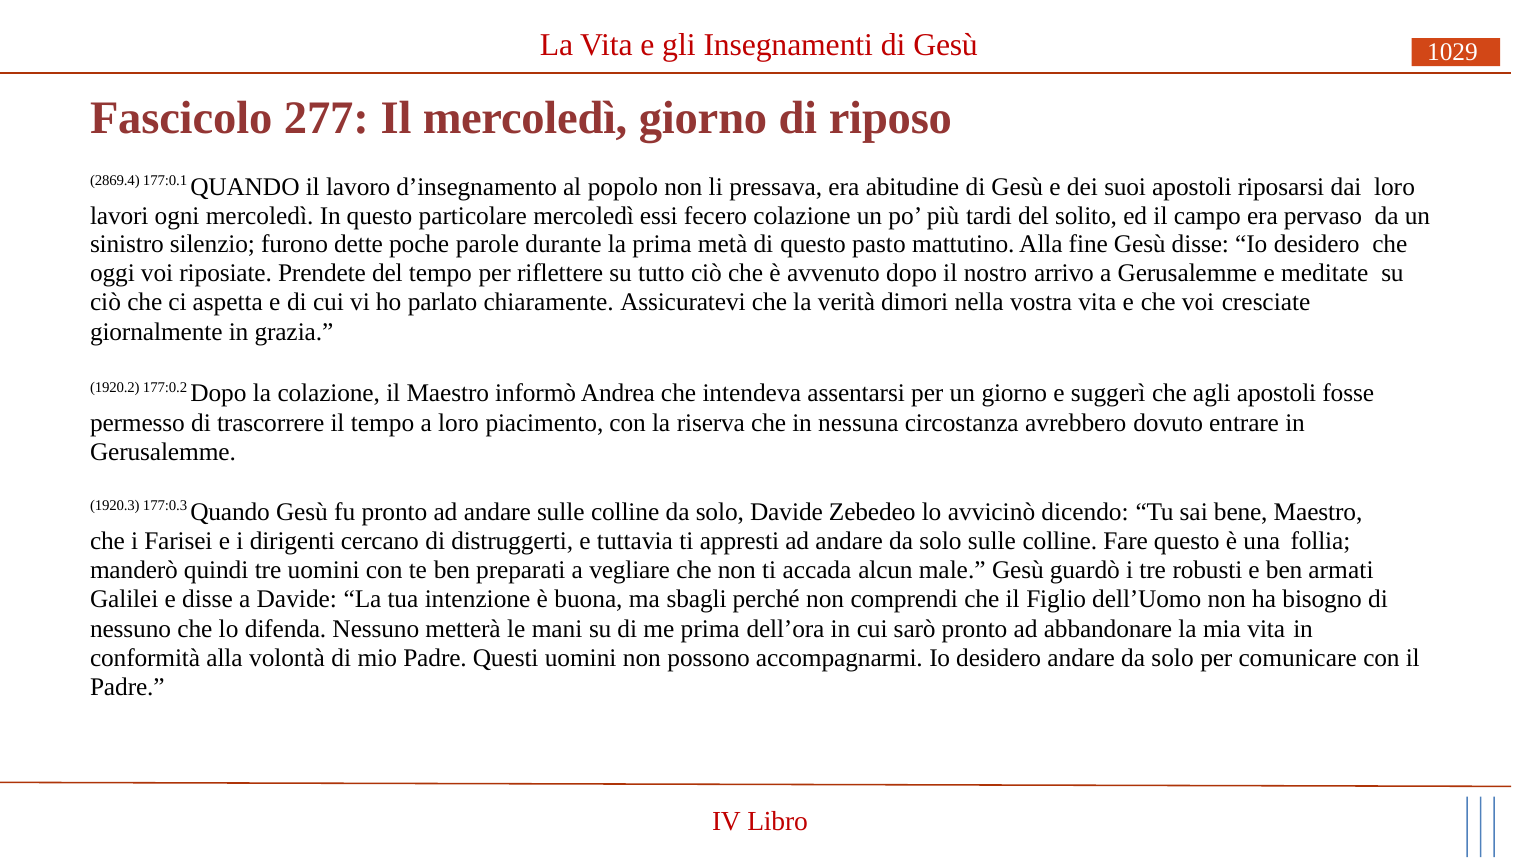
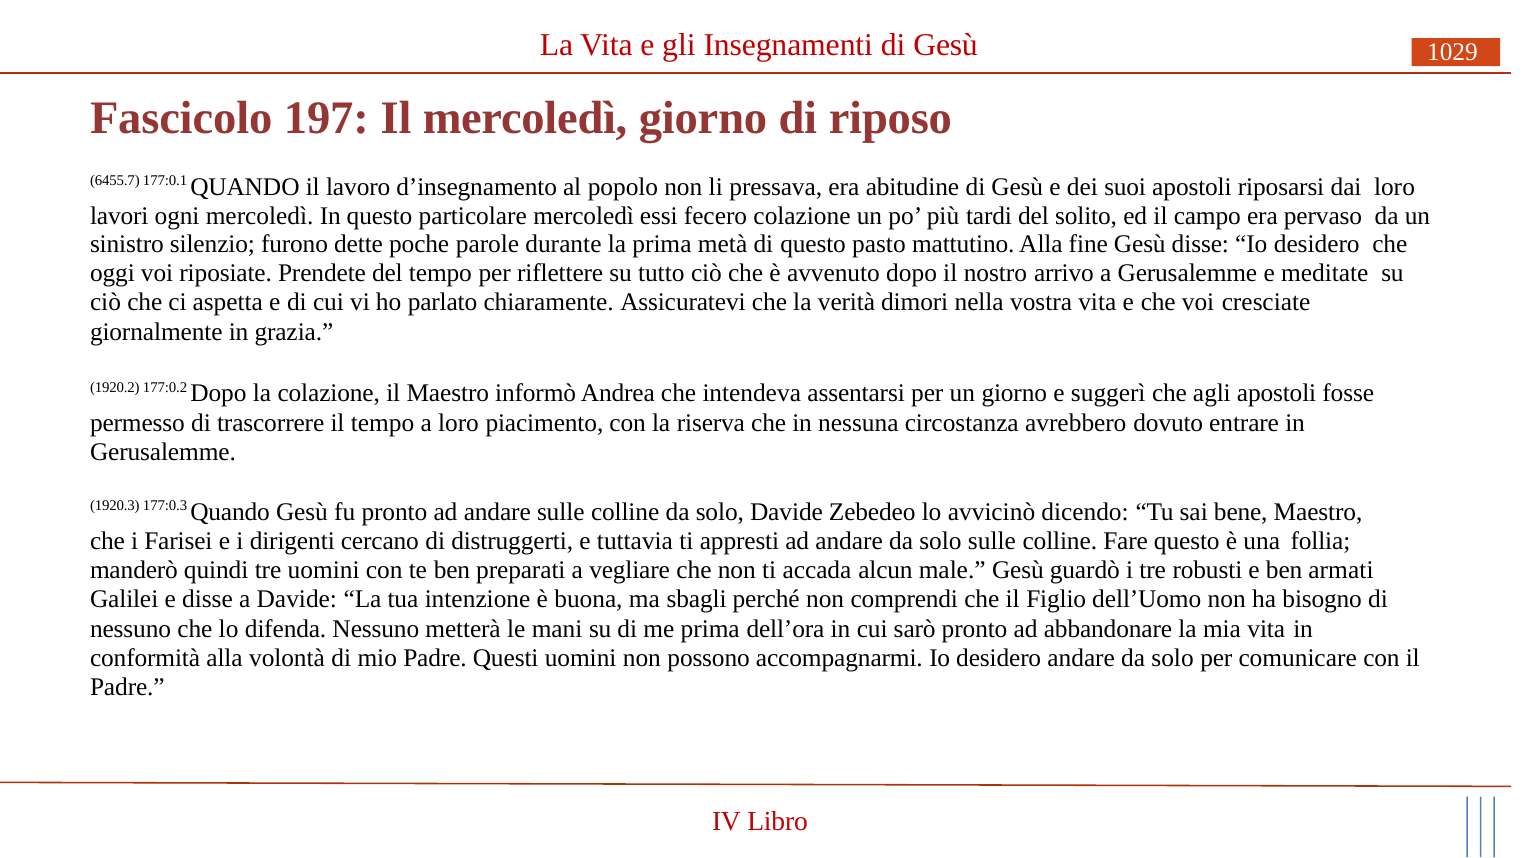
277: 277 -> 197
2869.4: 2869.4 -> 6455.7
